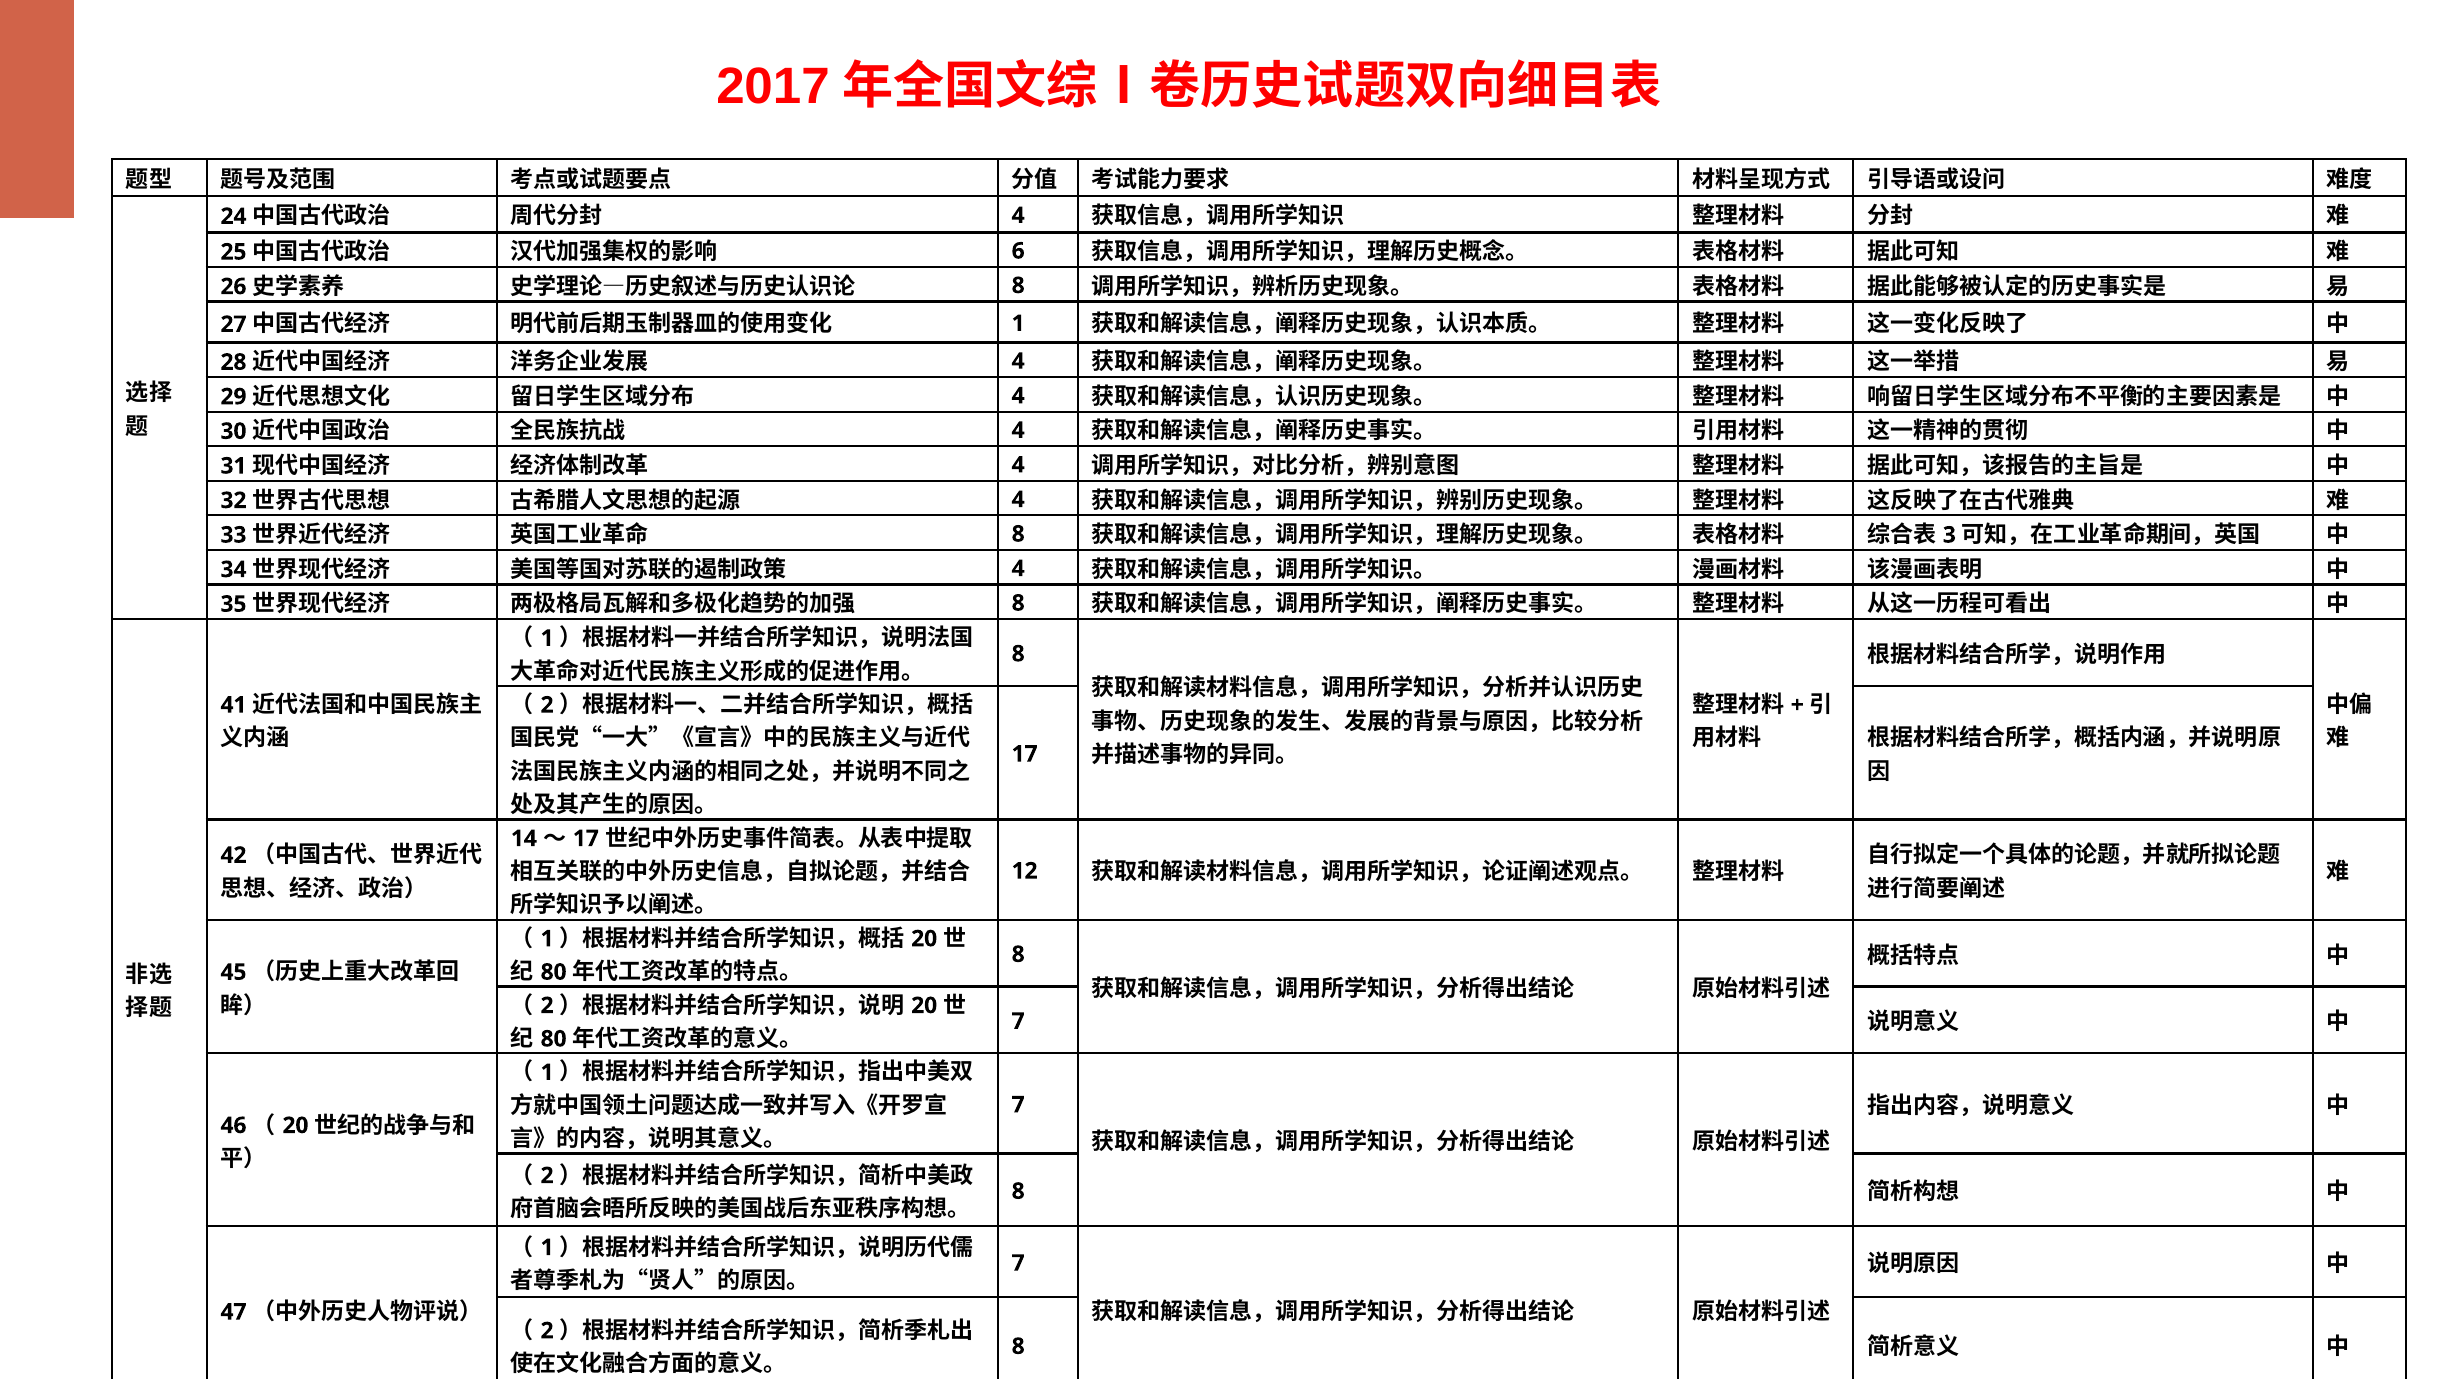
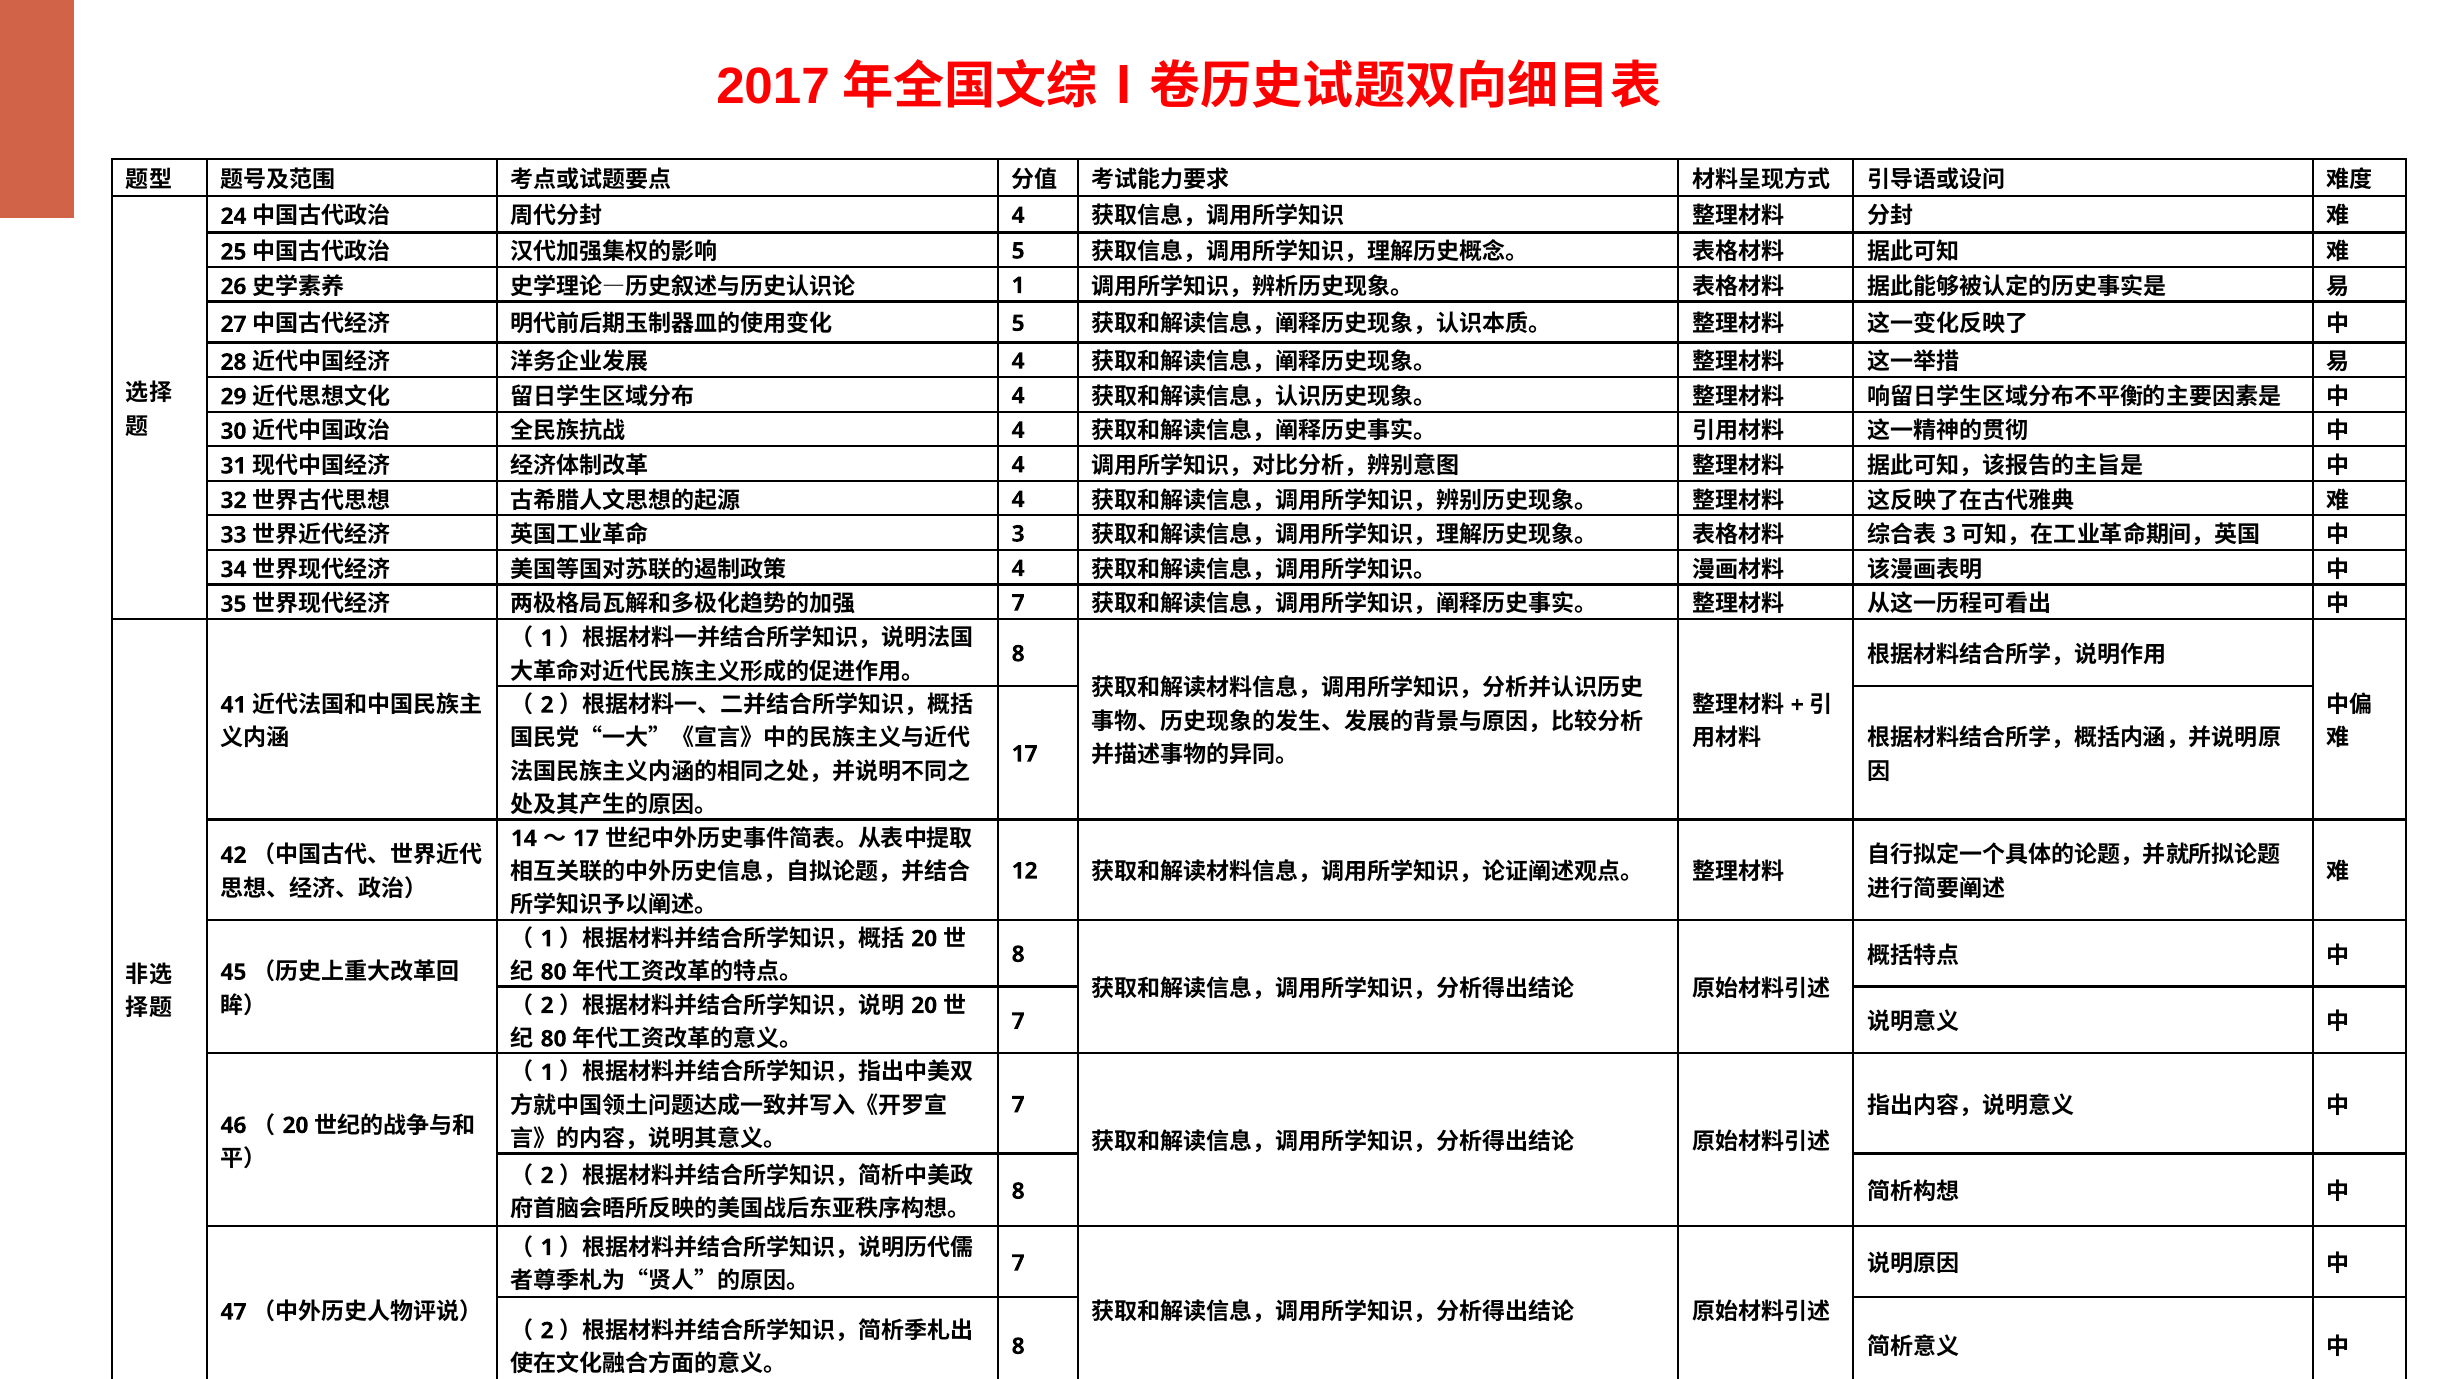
6 at (1018, 251): 6 -> 5
8 at (1018, 286): 8 -> 1
1 at (1018, 323): 1 -> 5
8 at (1018, 534): 8 -> 3
8 at (1018, 603): 8 -> 7
